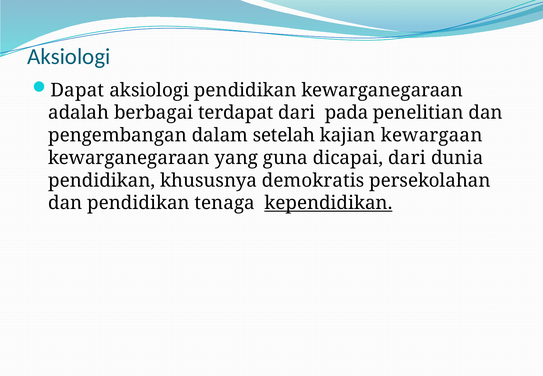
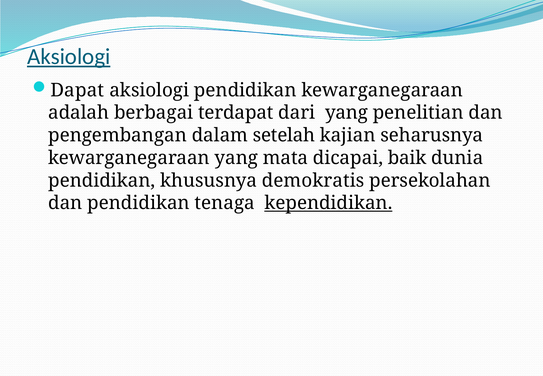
Aksiologi at (69, 57) underline: none -> present
dari pada: pada -> yang
kewargaan: kewargaan -> seharusnya
guna: guna -> mata
dicapai dari: dari -> baik
